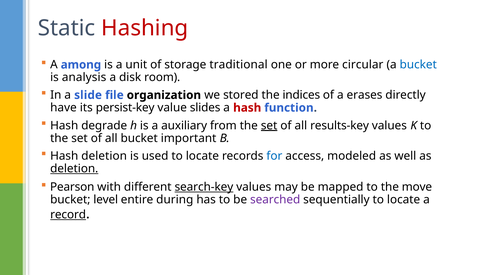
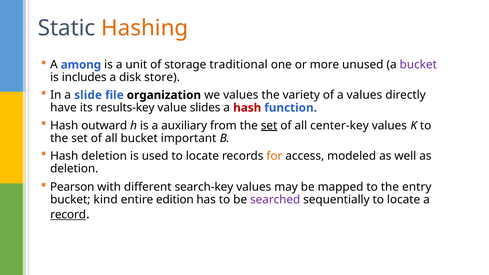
Hashing colour: red -> orange
circular: circular -> unused
bucket at (418, 65) colour: blue -> purple
analysis: analysis -> includes
room: room -> store
we stored: stored -> values
indices: indices -> variety
a erases: erases -> values
persist-key: persist-key -> results-key
degrade: degrade -> outward
results-key: results-key -> center-key
for colour: blue -> orange
deletion at (74, 169) underline: present -> none
search-key underline: present -> none
move: move -> entry
level: level -> kind
during: during -> edition
